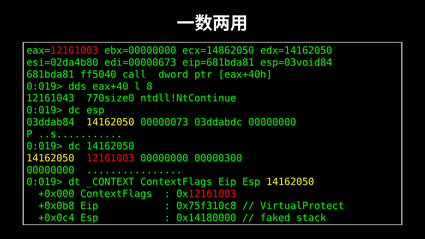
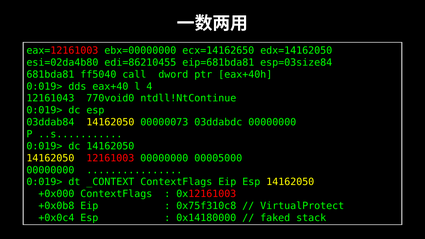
ecx=14862050: ecx=14862050 -> ecx=14162650
edi=00000673: edi=00000673 -> edi=86210455
esp=03void84: esp=03void84 -> esp=03size84
8: 8 -> 4
770size0: 770size0 -> 770void0
00000300: 00000300 -> 00005000
